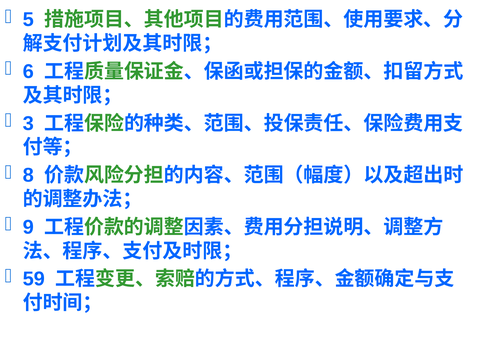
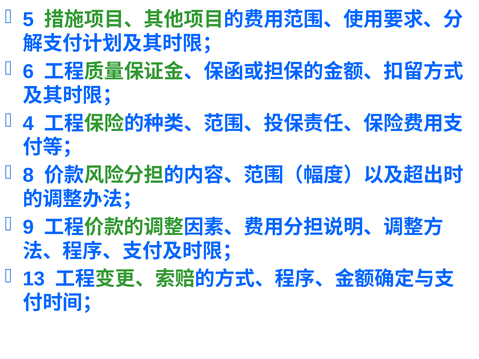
3: 3 -> 4
59: 59 -> 13
